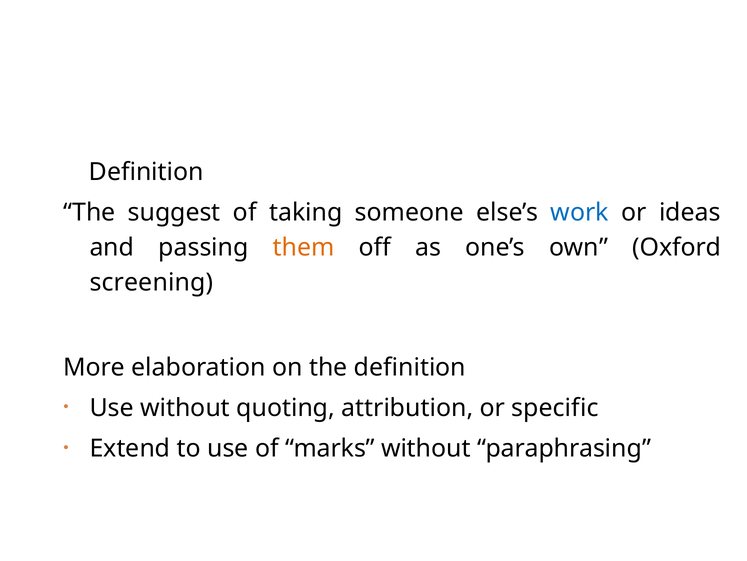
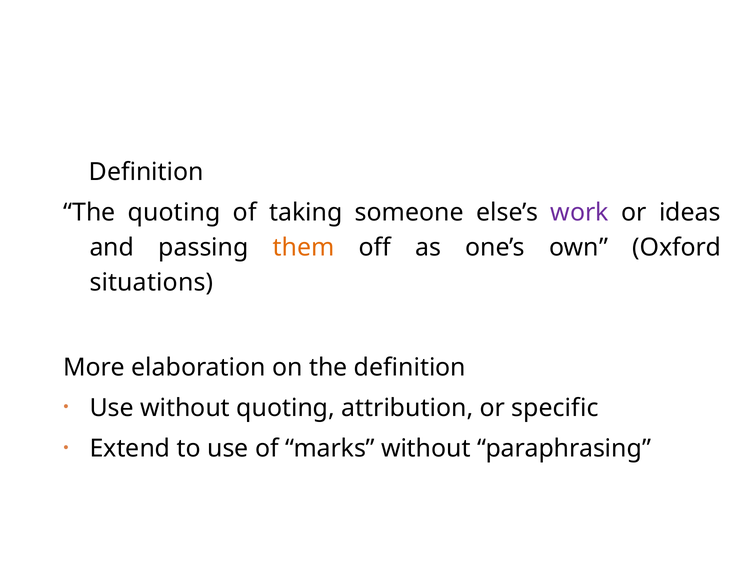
The suggest: suggest -> quoting
work colour: blue -> purple
screening: screening -> situations
